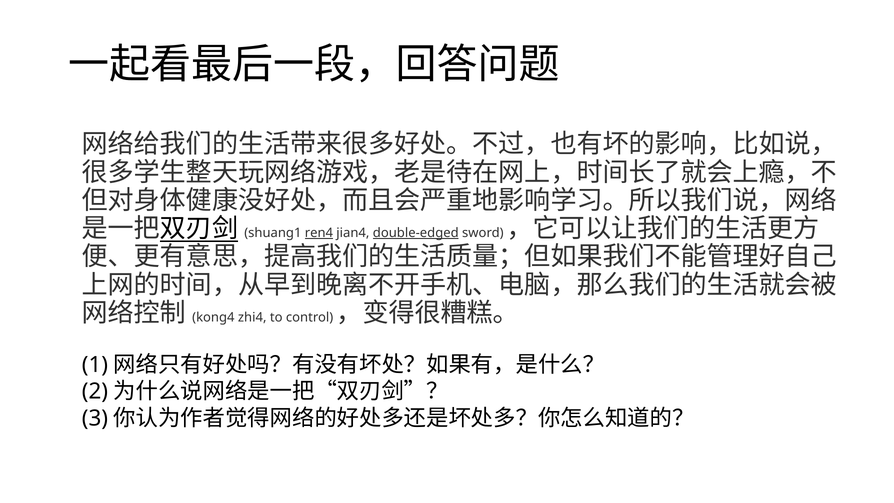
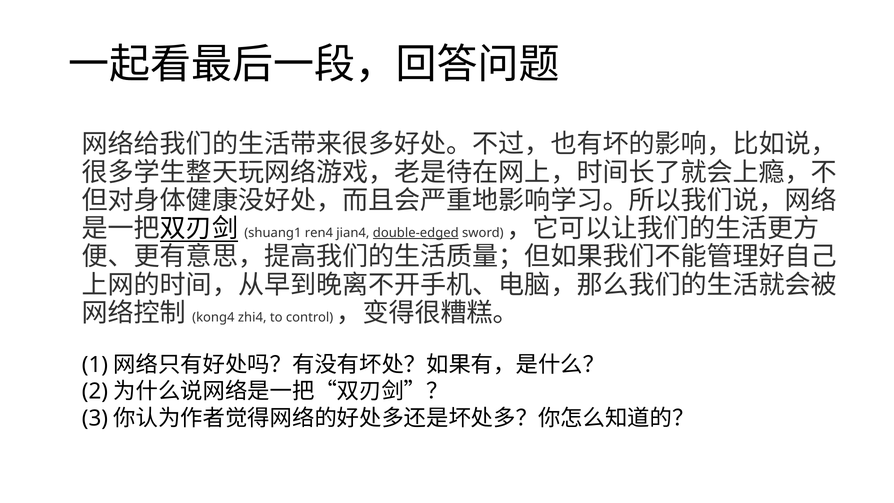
ren4 underline: present -> none
